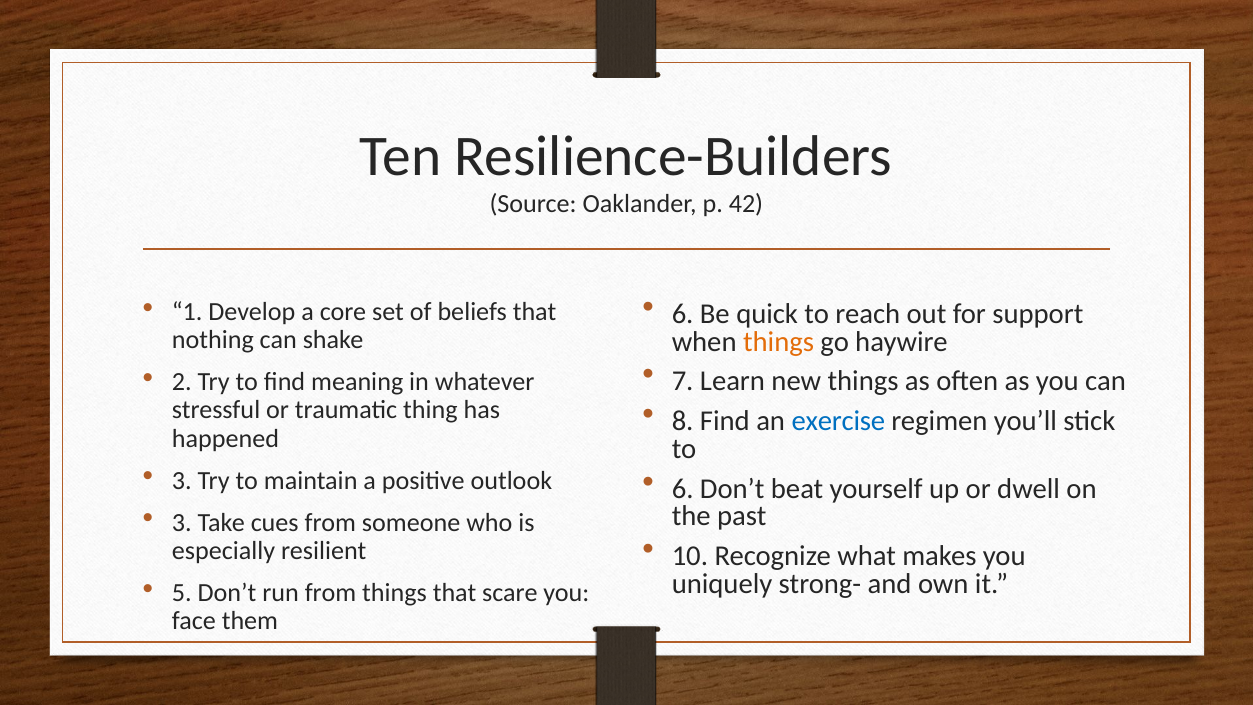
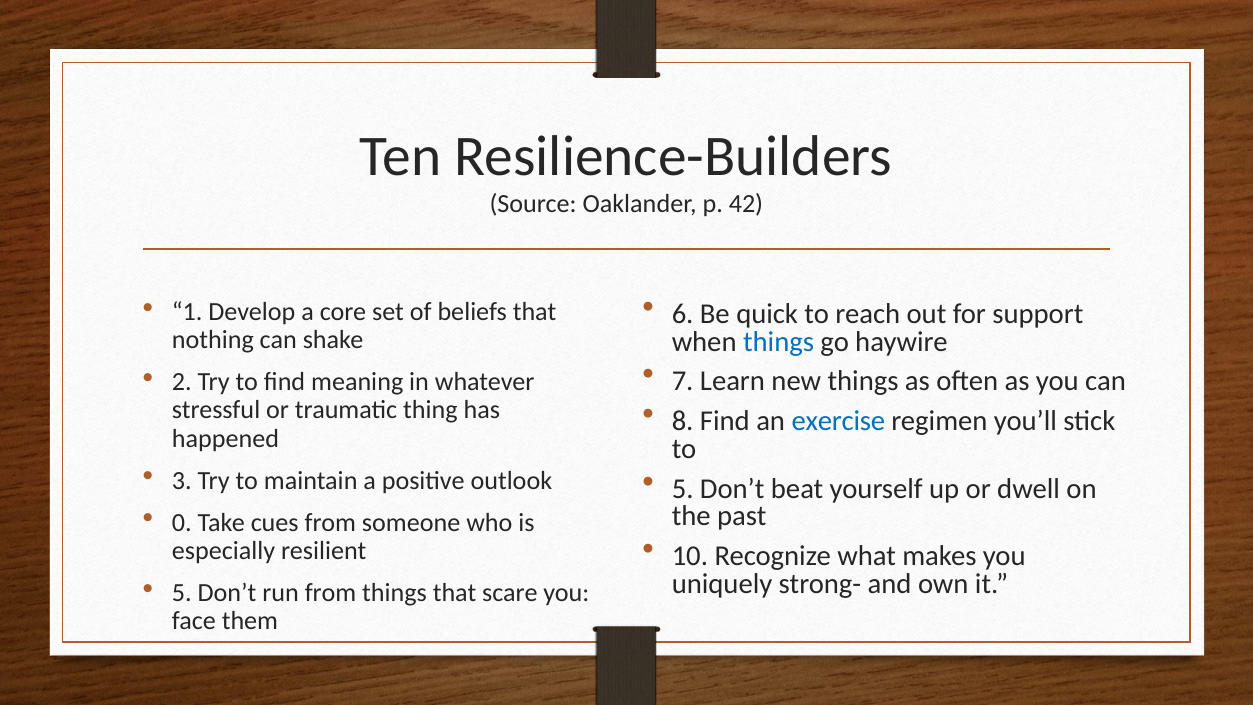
things at (779, 341) colour: orange -> blue
6 at (683, 489): 6 -> 5
3 at (182, 522): 3 -> 0
